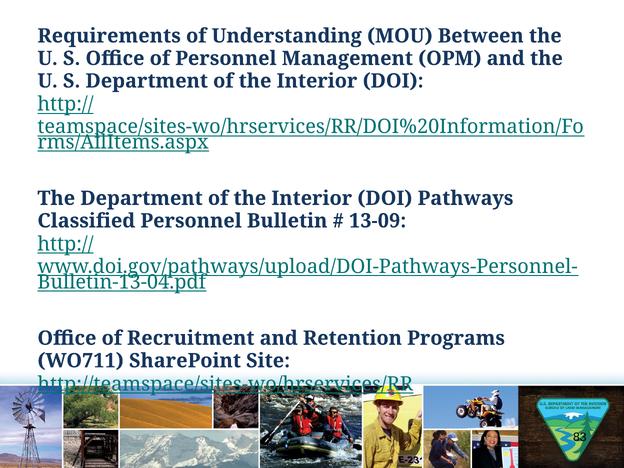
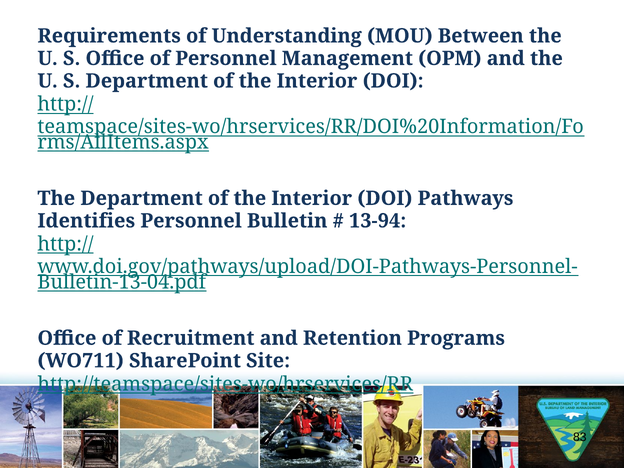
Classified: Classified -> Identifies
13-09: 13-09 -> 13-94
